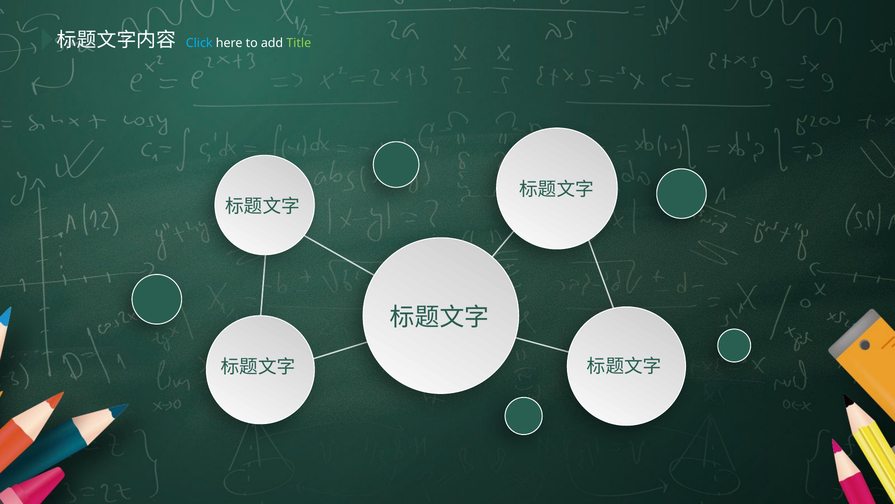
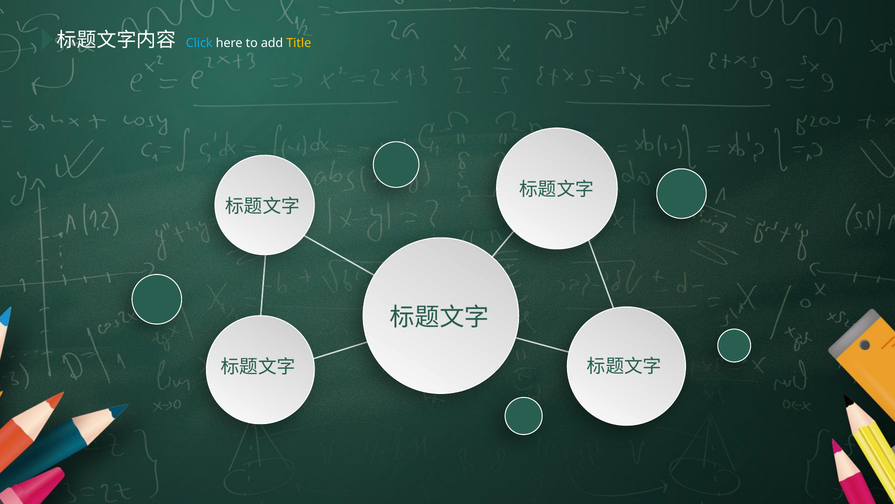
Title colour: light green -> yellow
